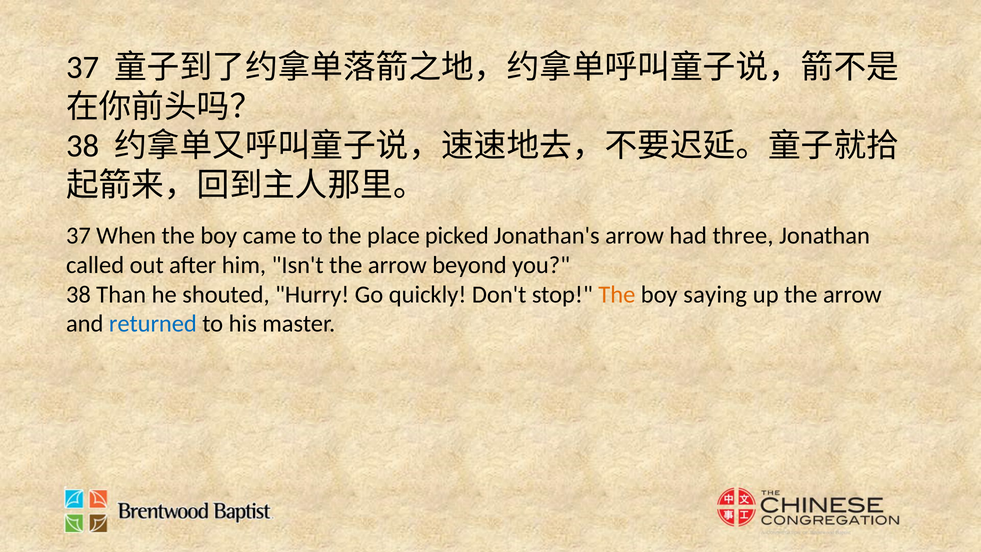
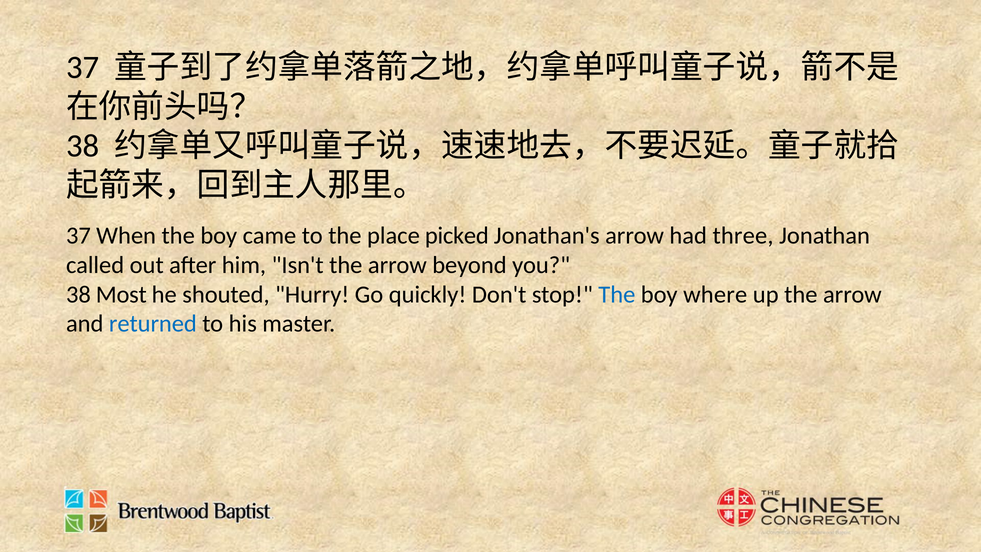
Than: Than -> Most
The at (617, 294) colour: orange -> blue
saying: saying -> where
